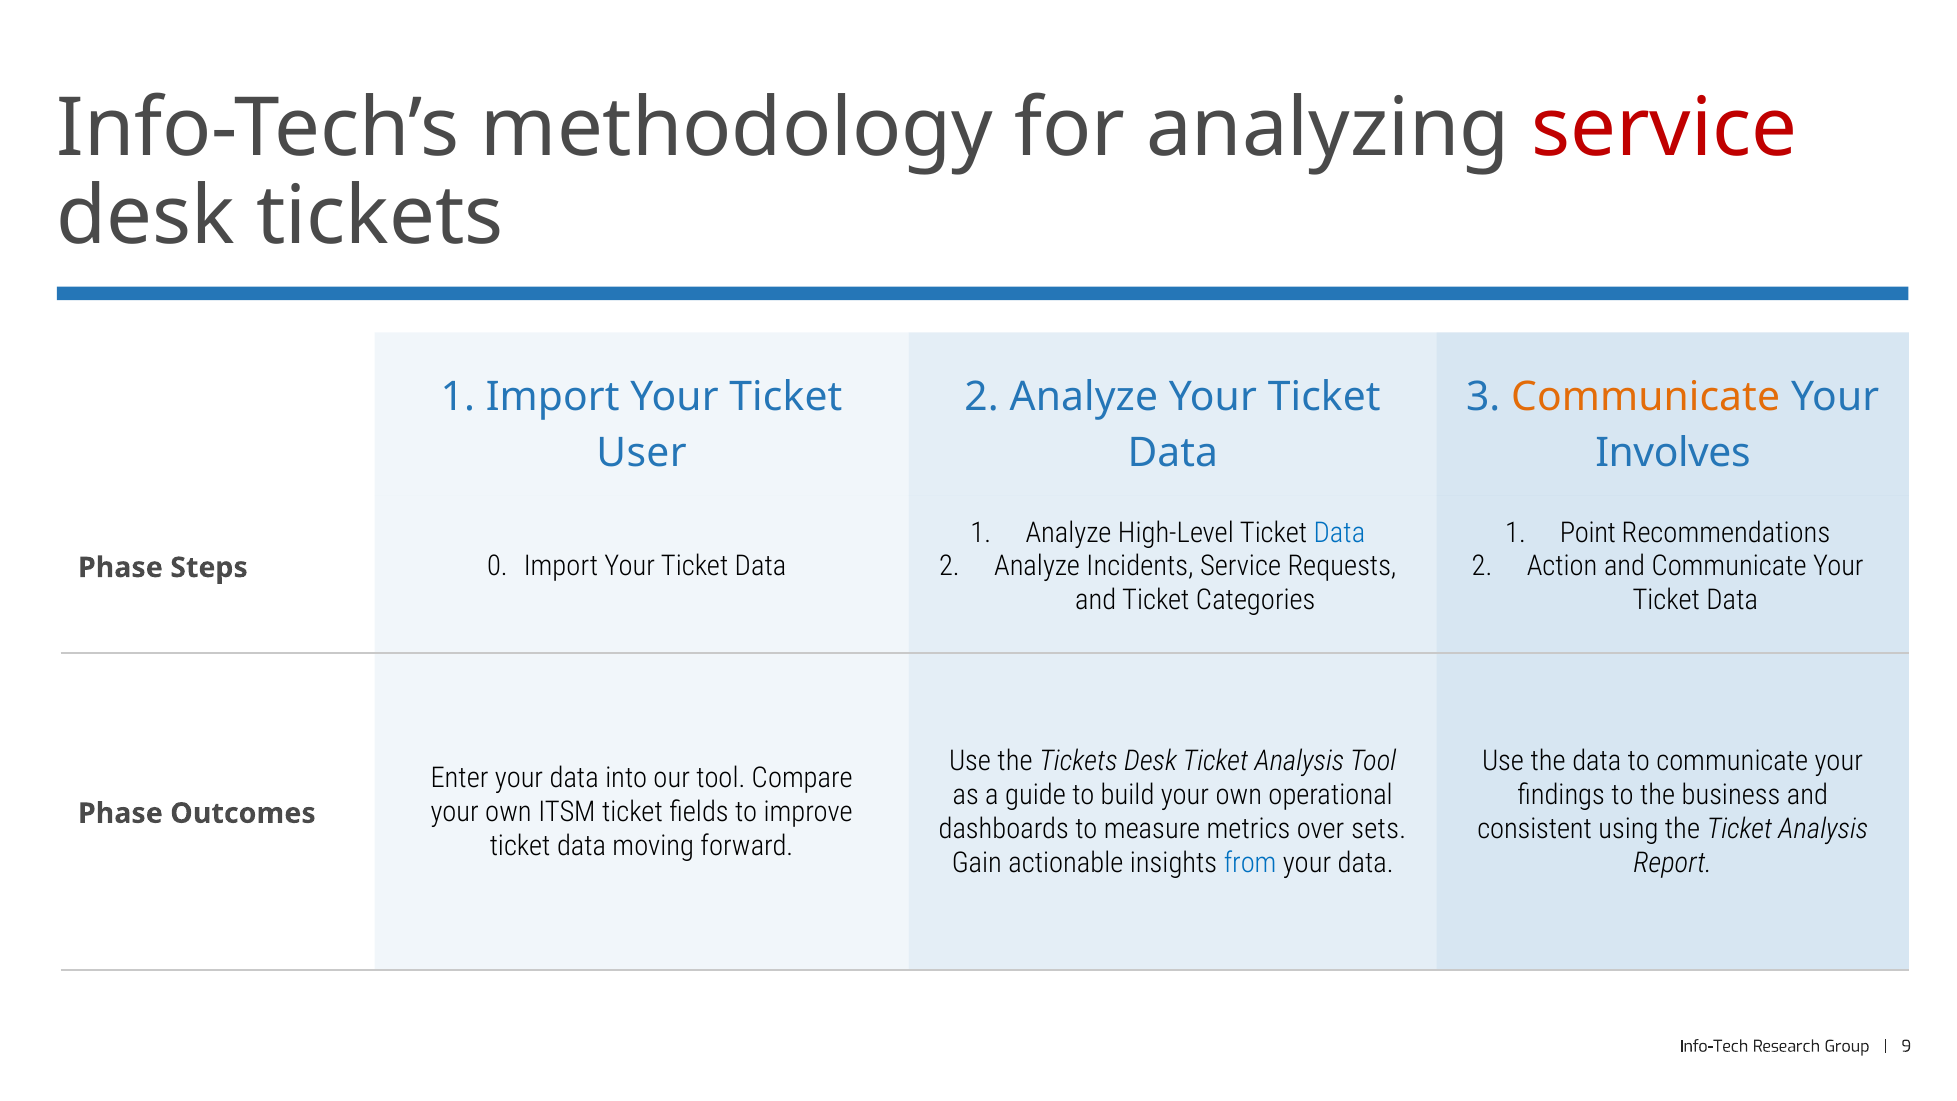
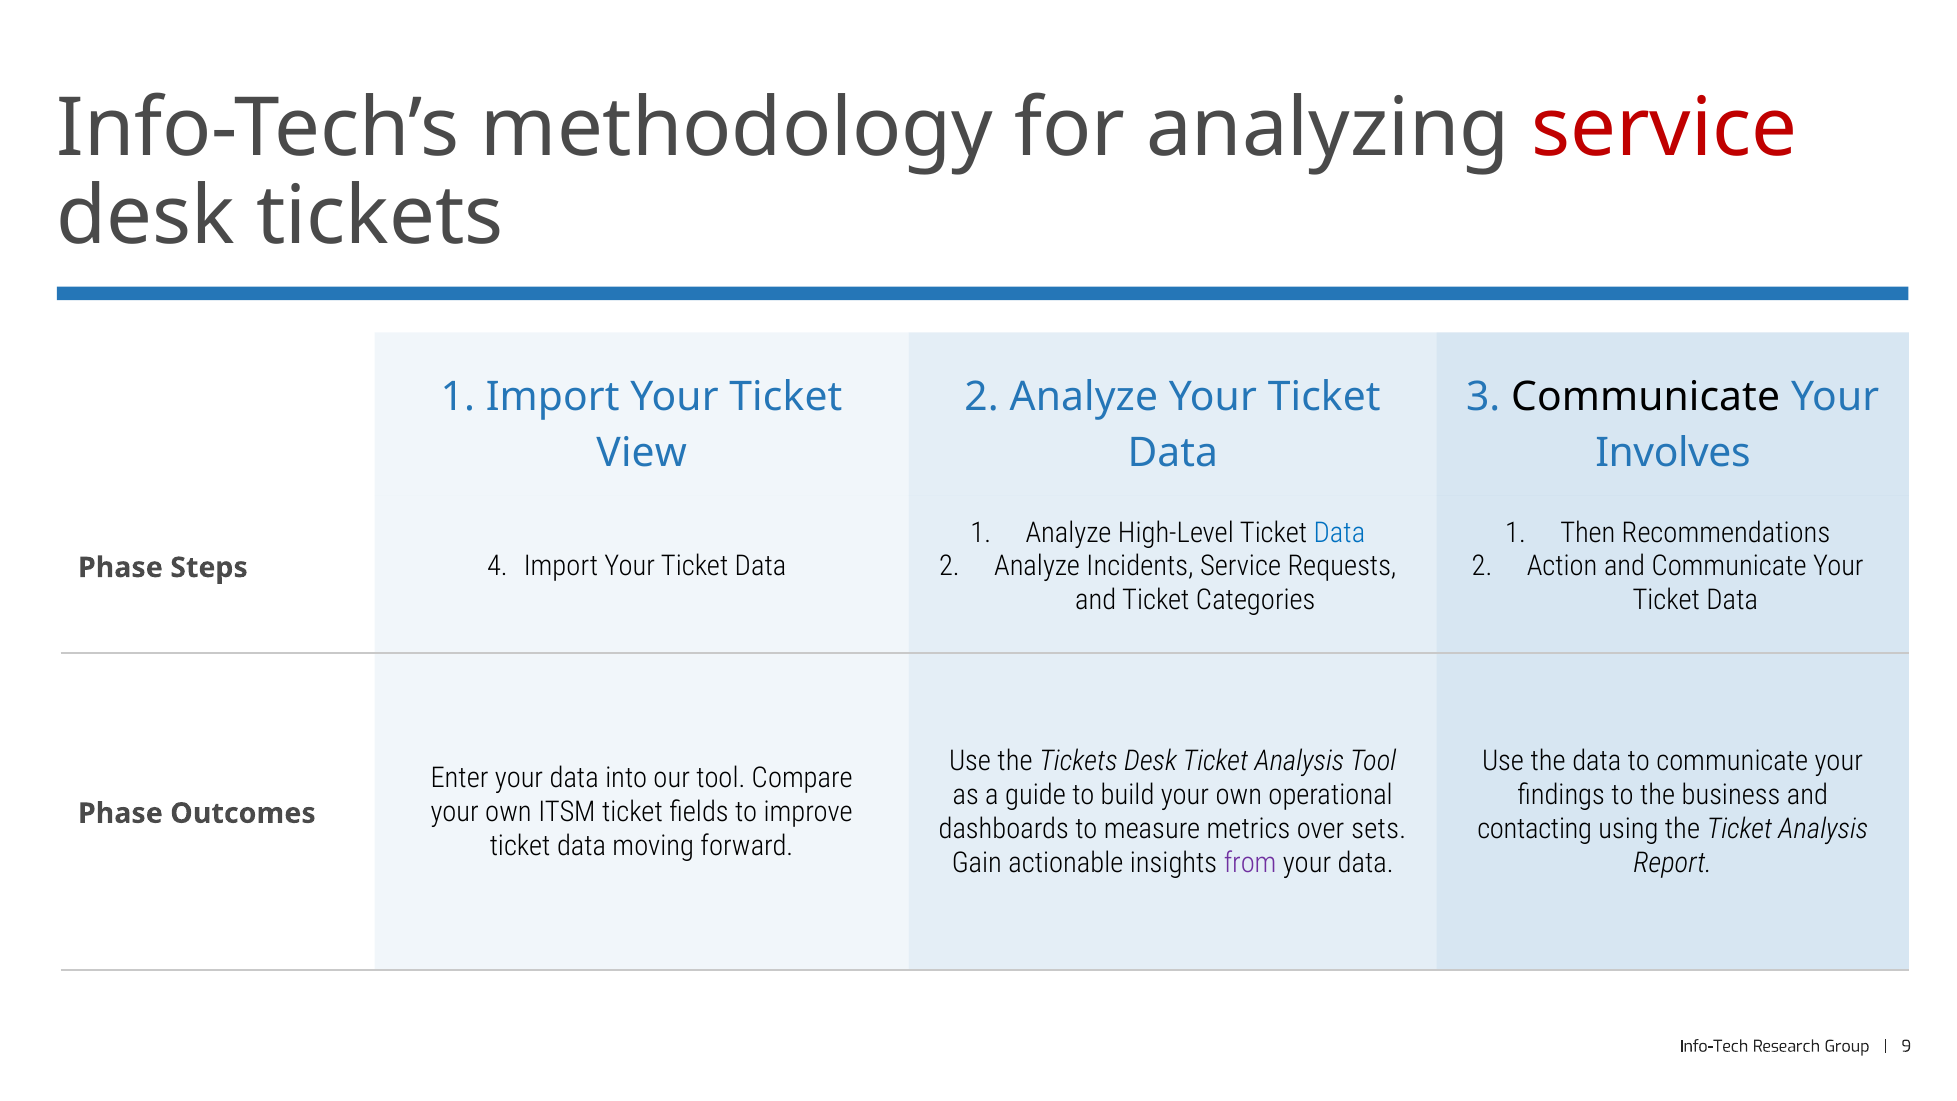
Communicate at (1646, 397) colour: orange -> black
User: User -> View
Point: Point -> Then
0: 0 -> 4
consistent: consistent -> contacting
from colour: blue -> purple
